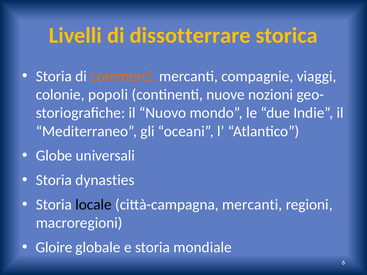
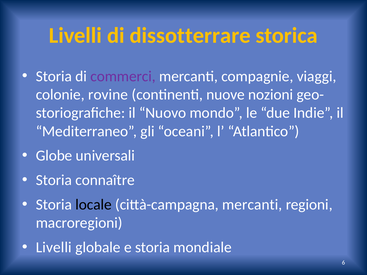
commerci colour: orange -> purple
popoli: popoli -> rovine
dynasties: dynasties -> connaître
Gloire at (54, 248): Gloire -> Livelli
